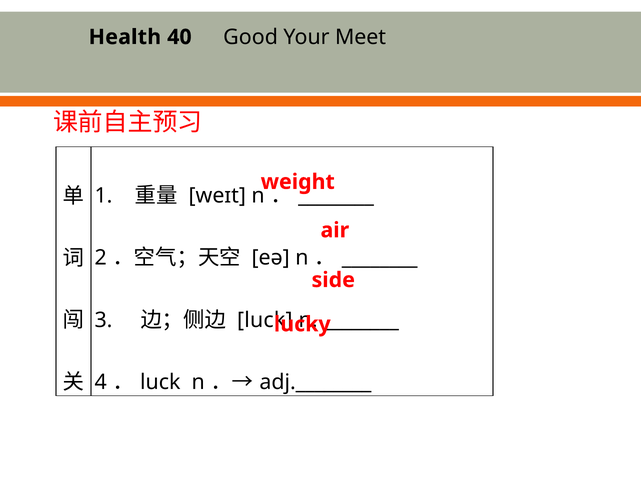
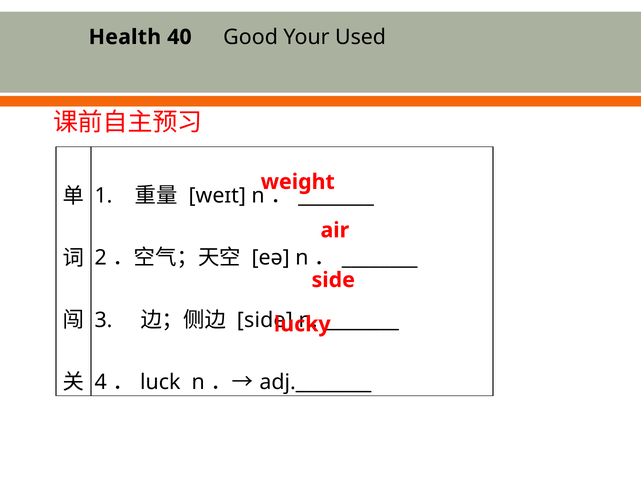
Meet: Meet -> Used
luck at (265, 320): luck -> side
